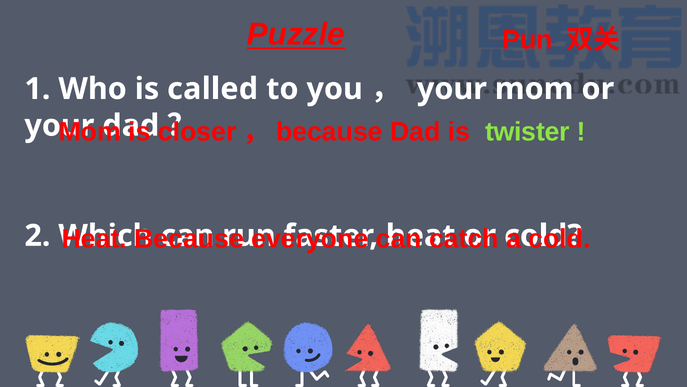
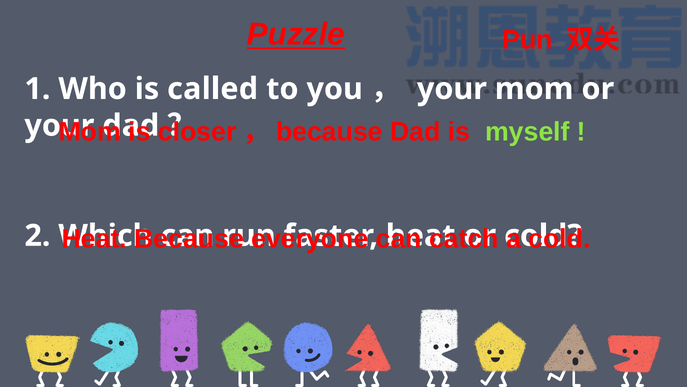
twister: twister -> myself
